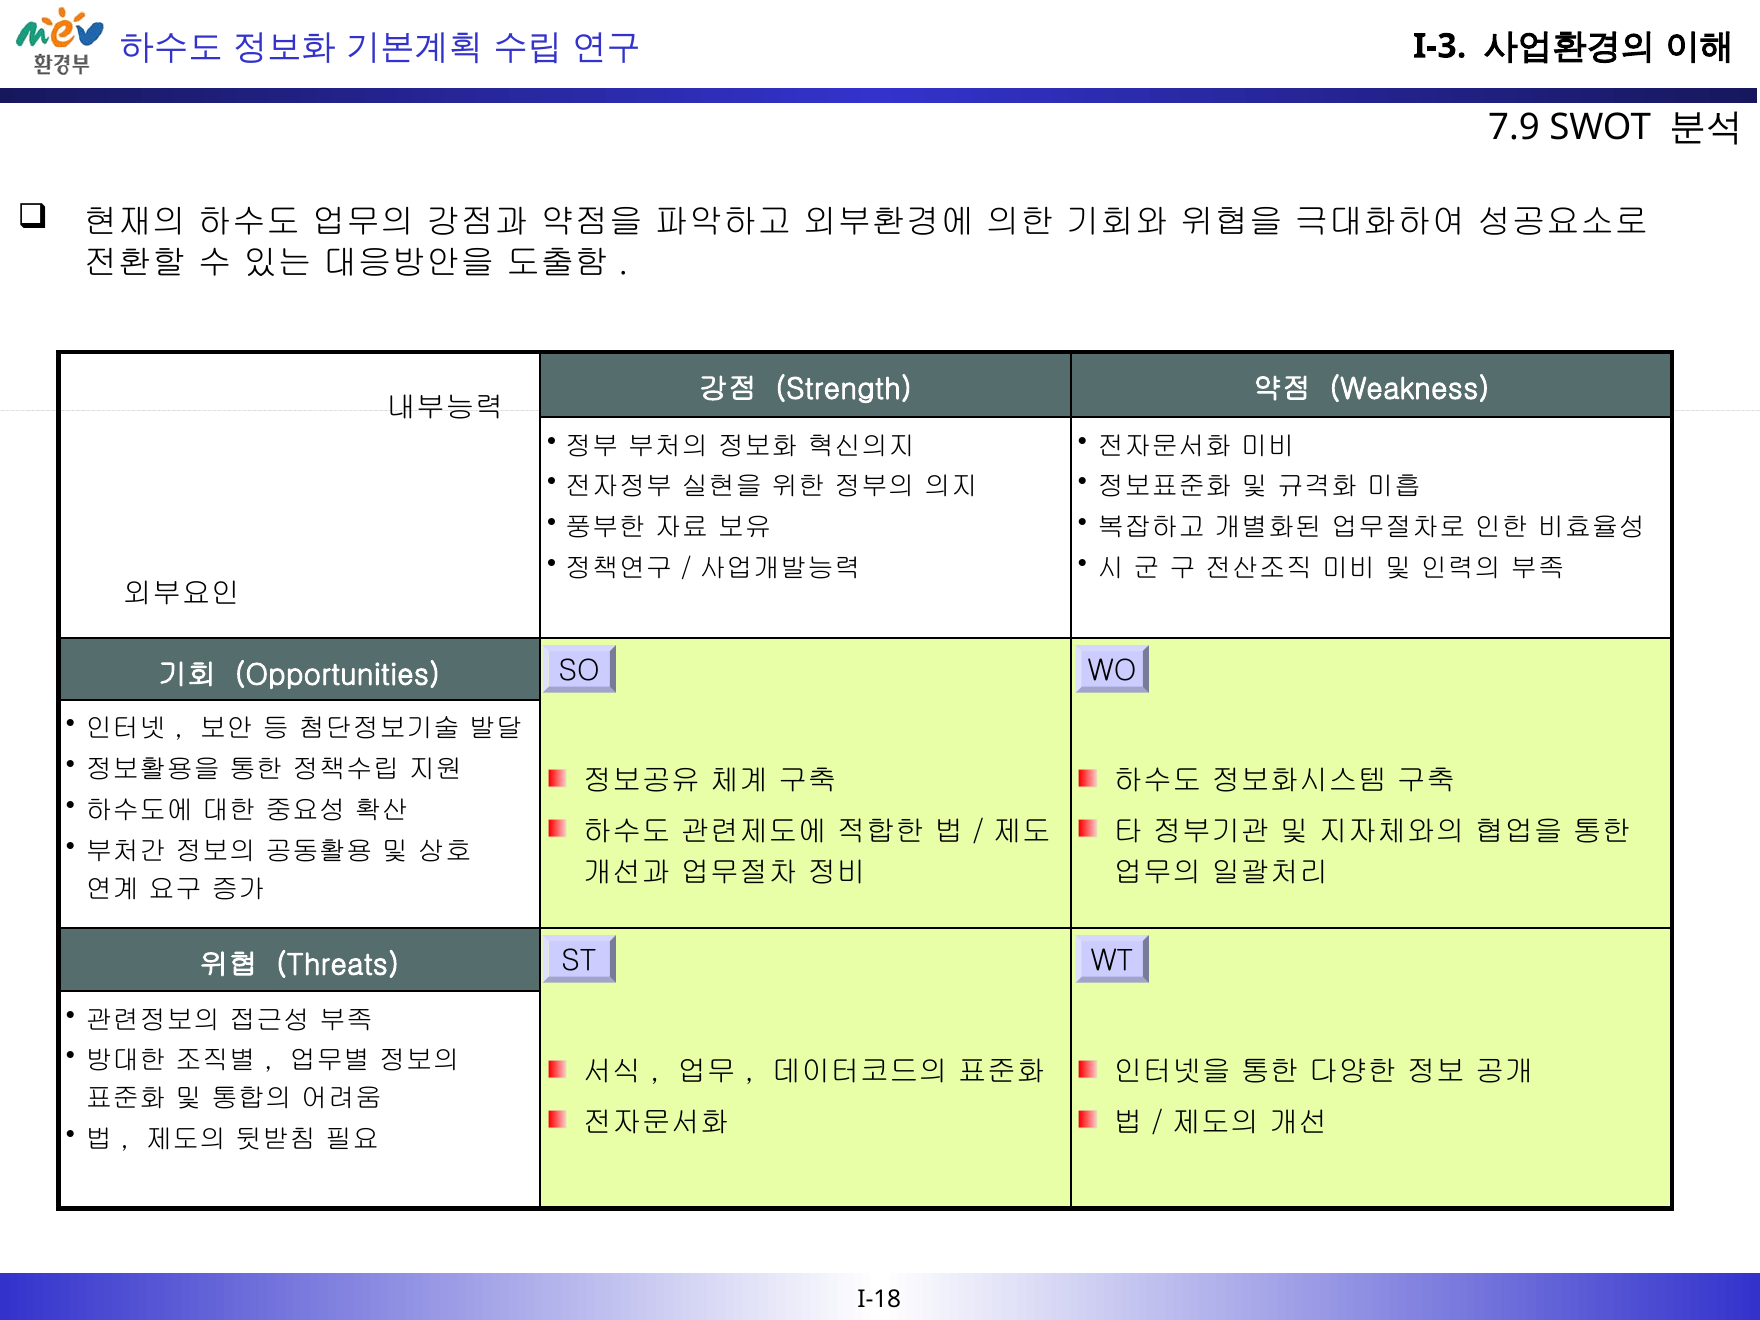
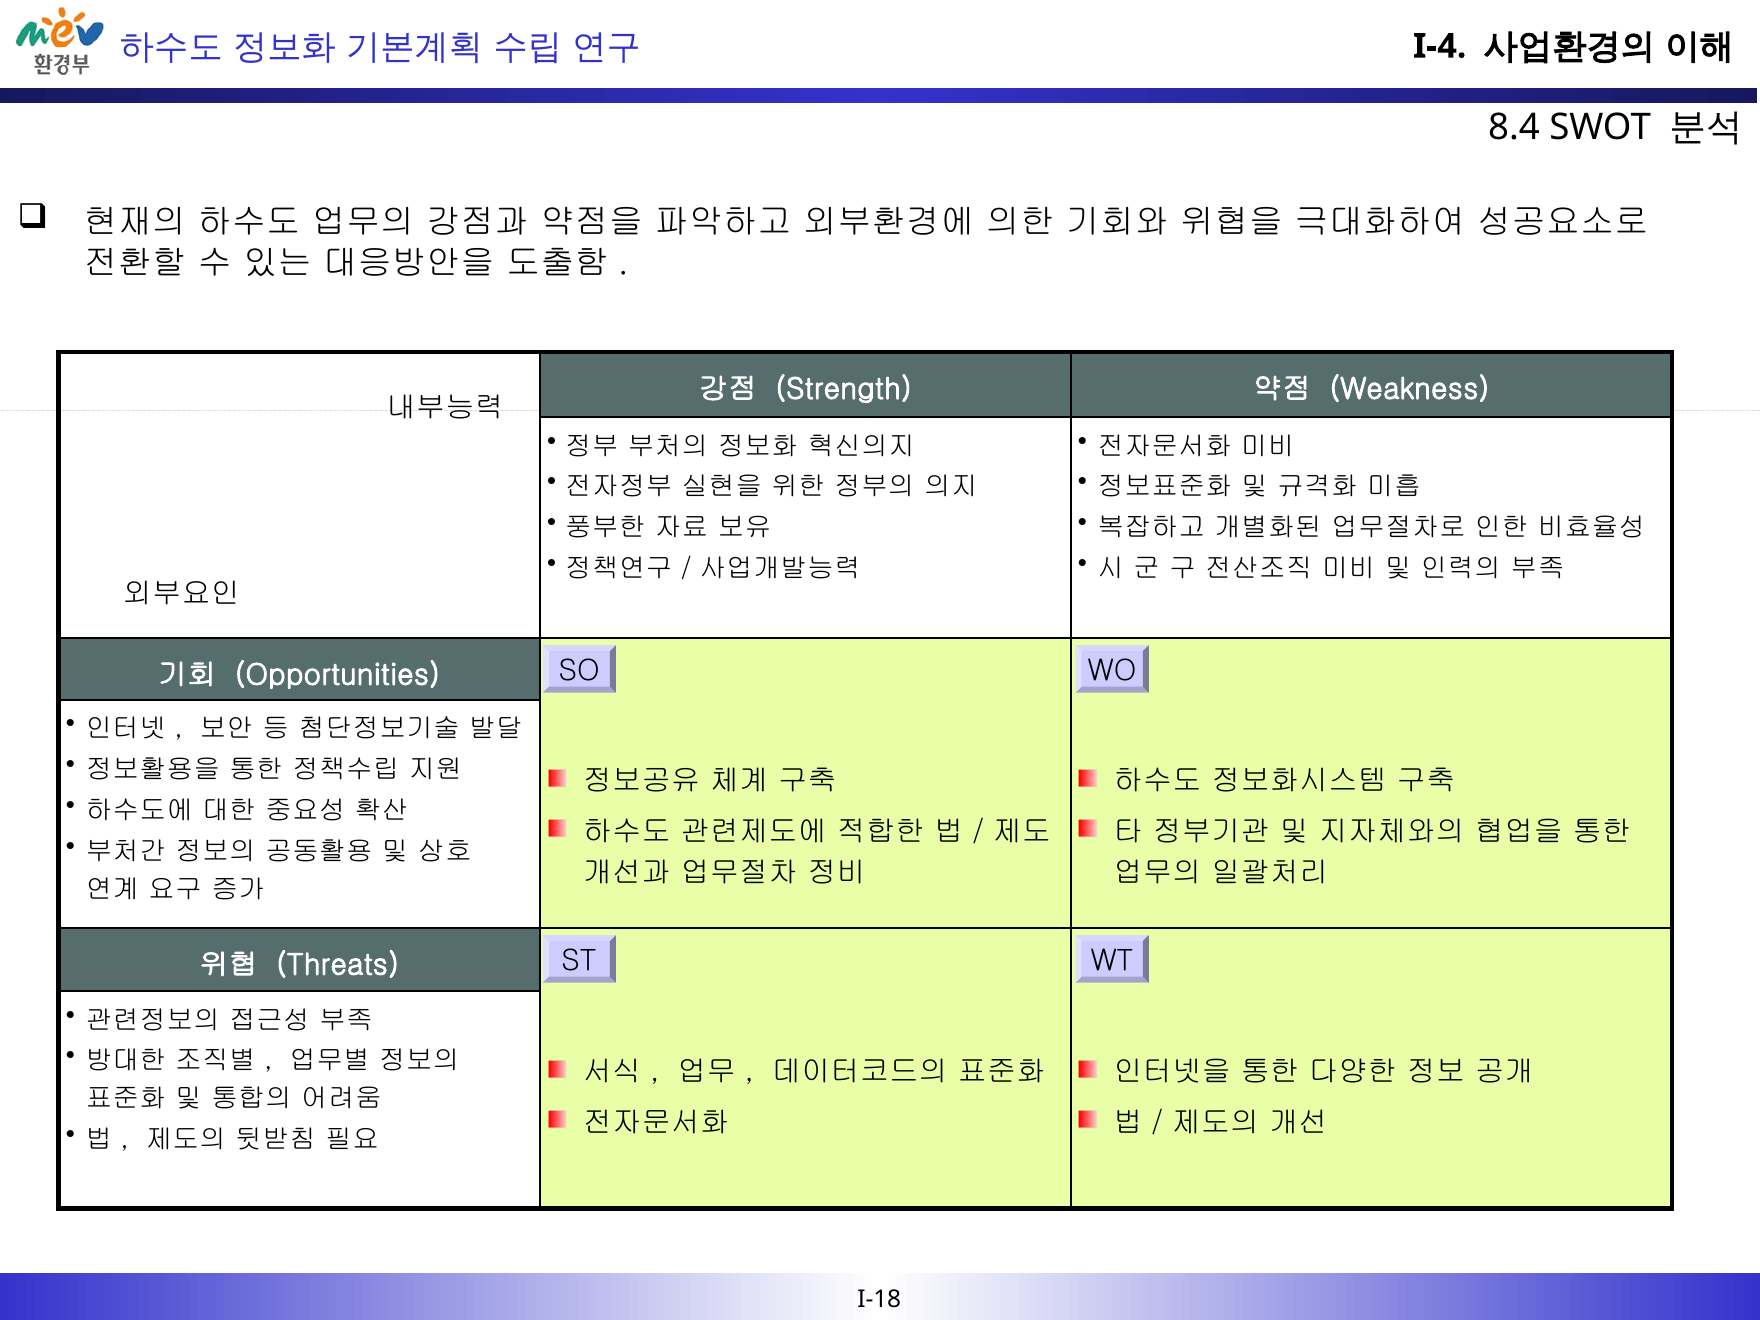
I-3: I-3 -> I-4
7.9: 7.9 -> 8.4
